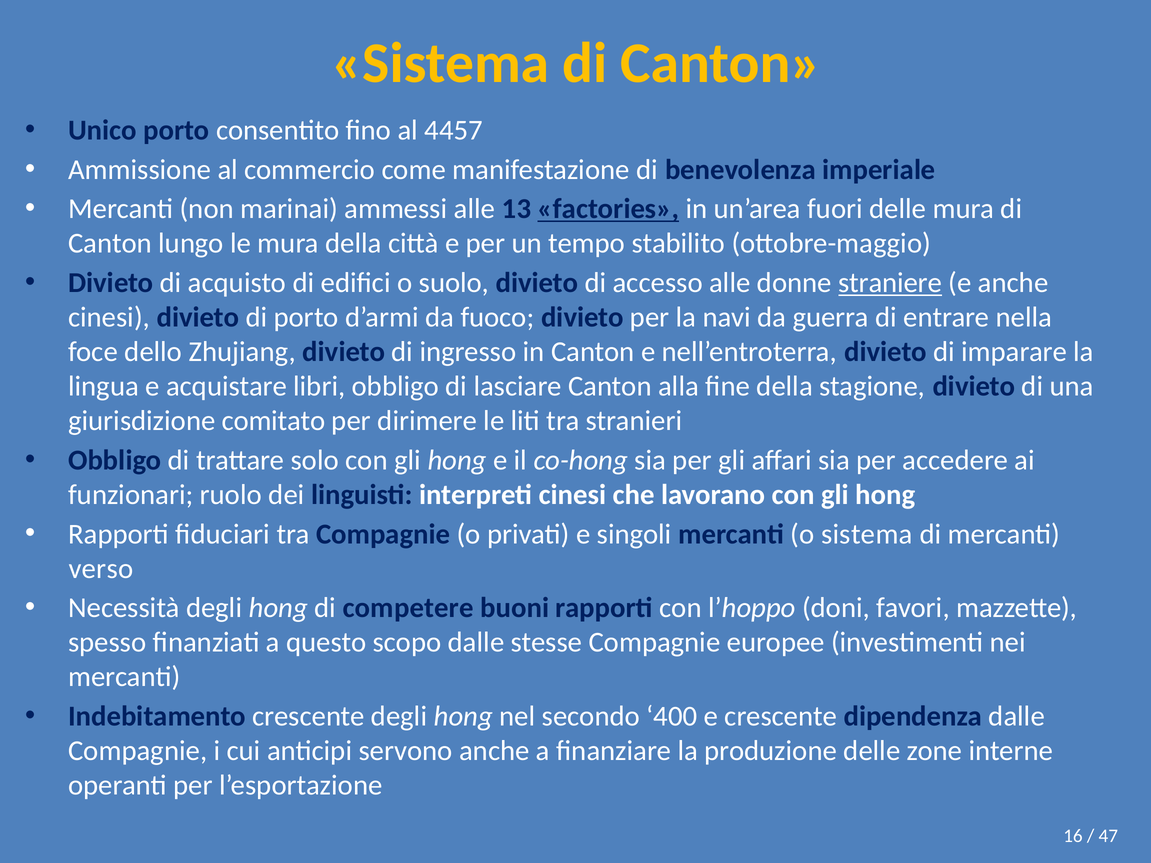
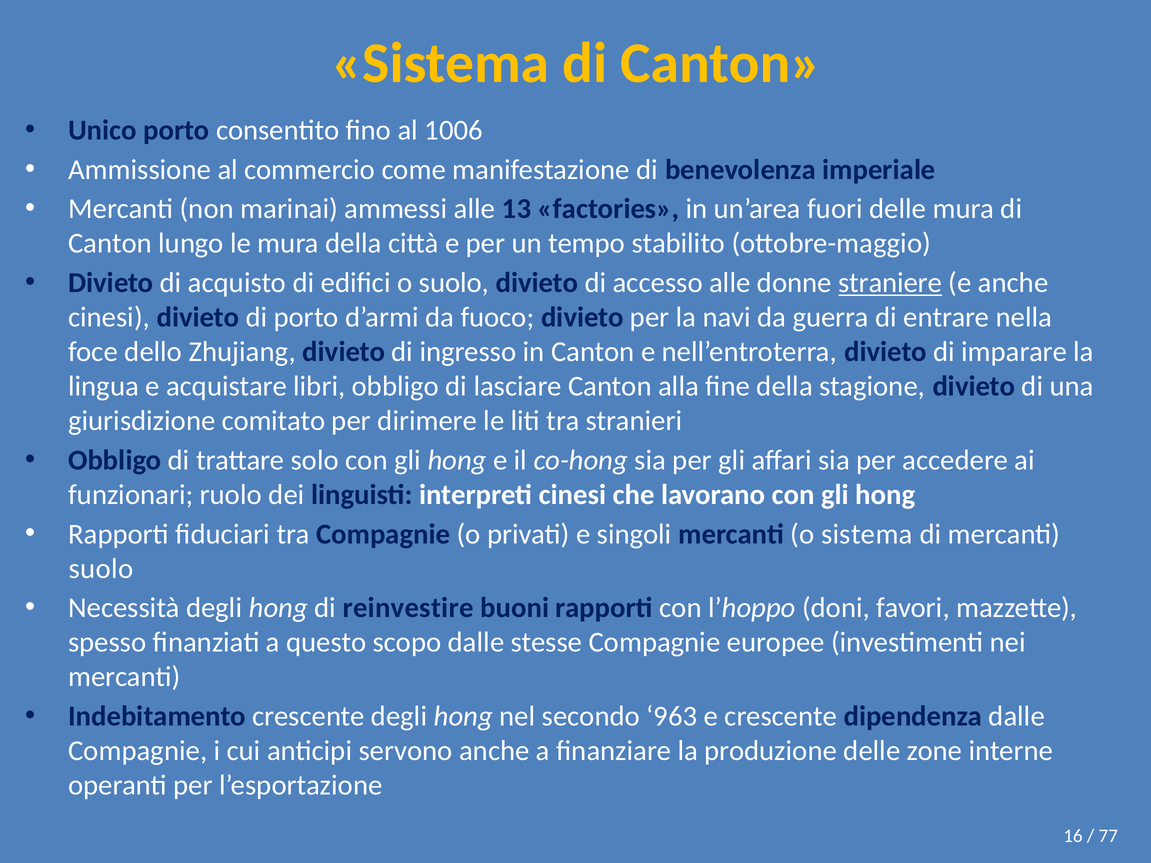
4457: 4457 -> 1006
factories underline: present -> none
verso at (101, 569): verso -> suolo
competere: competere -> reinvestire
400: 400 -> 963
47: 47 -> 77
